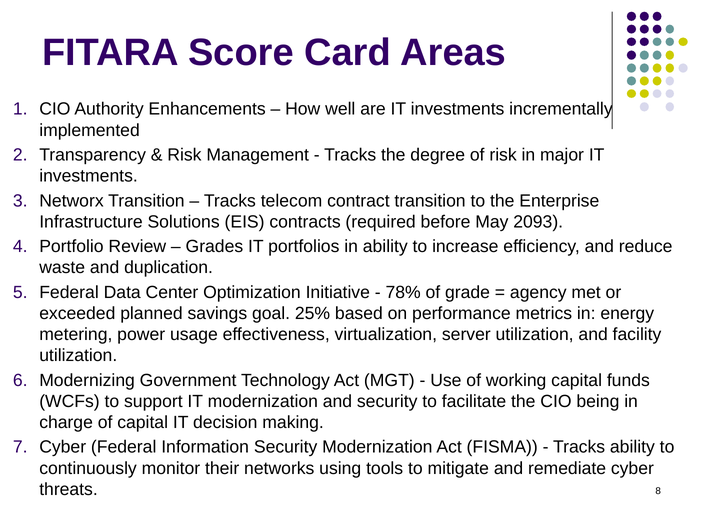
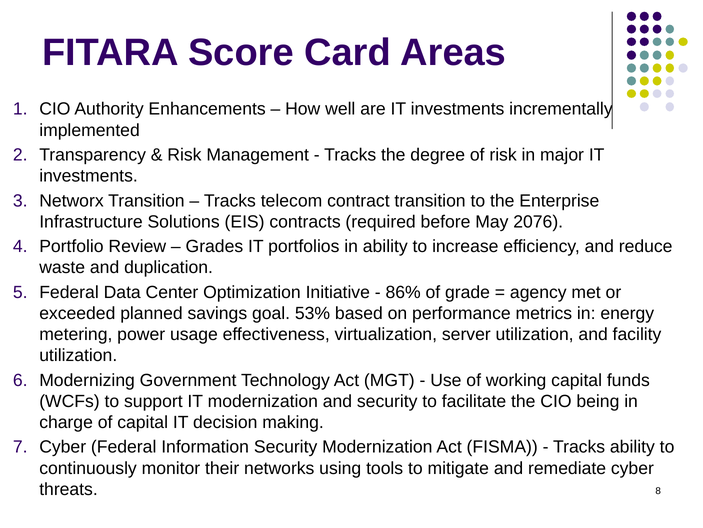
2093: 2093 -> 2076
78%: 78% -> 86%
25%: 25% -> 53%
